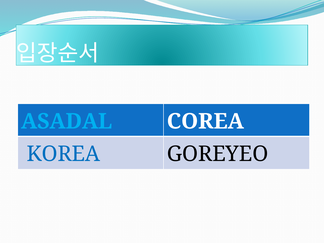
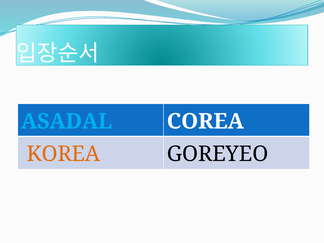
KOREA colour: blue -> orange
